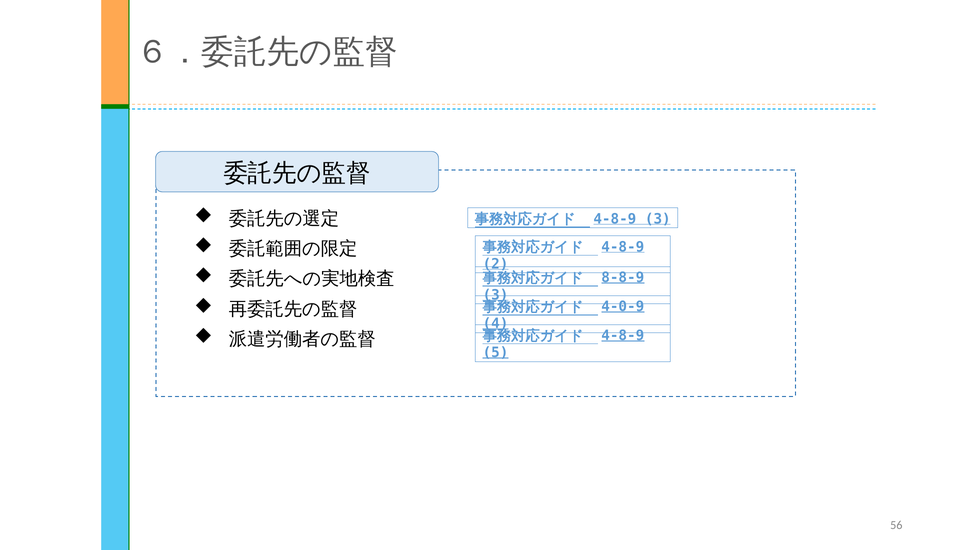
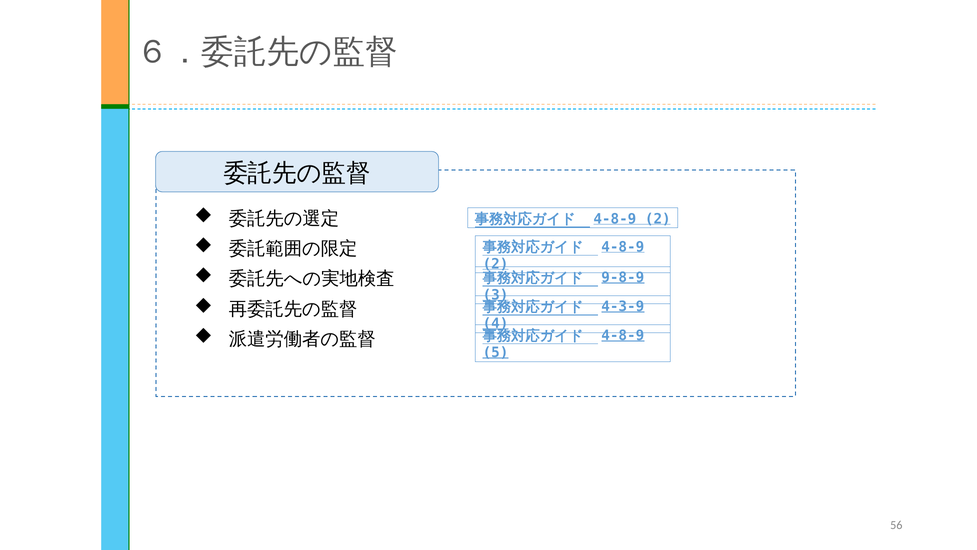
3 at (658, 219): 3 -> 2
8-8-9: 8-8-9 -> 9-8-9
4-0-9: 4-0-9 -> 4-3-9
